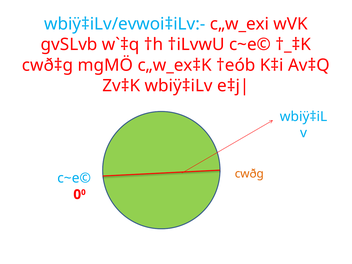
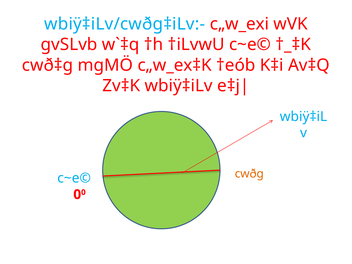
wbiÿ‡iLv/evwoi‡iLv:-: wbiÿ‡iLv/evwoi‡iLv:- -> wbiÿ‡iLv/cwðg‡iLv:-
